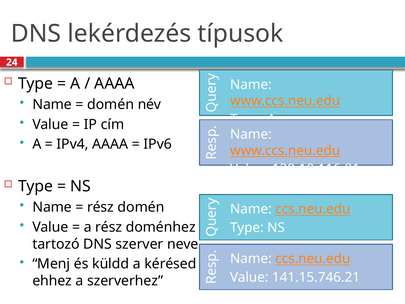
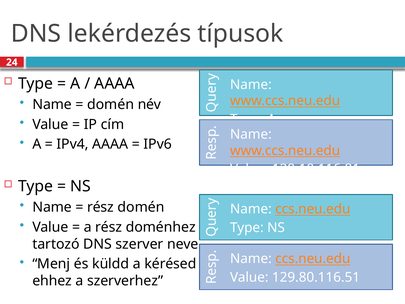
141.15.746.21: 141.15.746.21 -> 129.80.116.51
